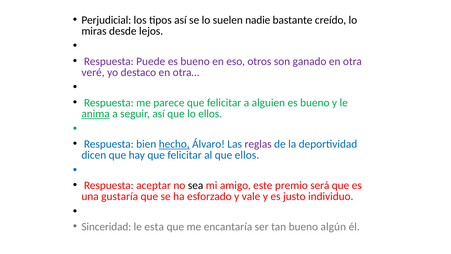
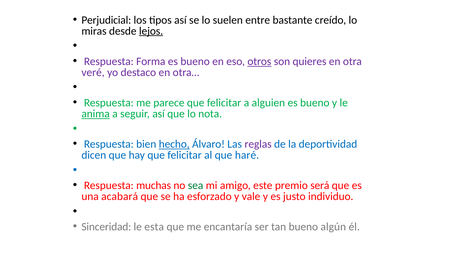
nadie: nadie -> entre
lejos underline: none -> present
Puede: Puede -> Forma
otros underline: none -> present
ganado: ganado -> quieres
lo ellos: ellos -> nota
que ellos: ellos -> haré
aceptar: aceptar -> muchas
sea colour: black -> green
gustaría: gustaría -> acabará
